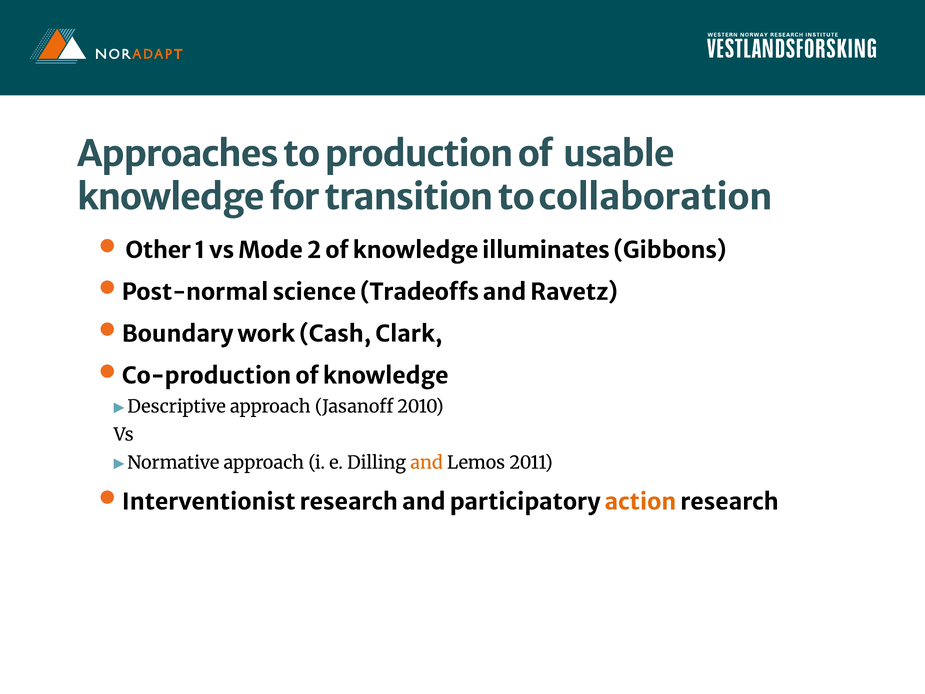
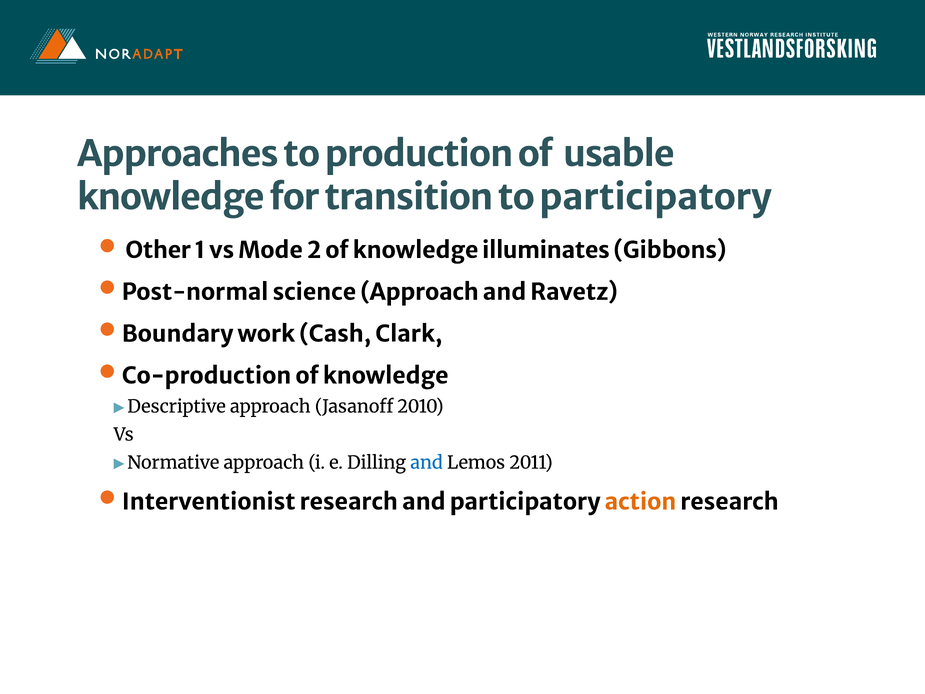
to collaboration: collaboration -> participatory
science Tradeoffs: Tradeoffs -> Approach
and at (427, 463) colour: orange -> blue
